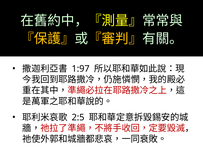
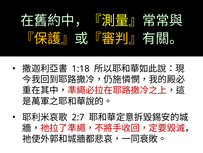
1:97: 1:97 -> 1:18
2:5: 2:5 -> 2:7
